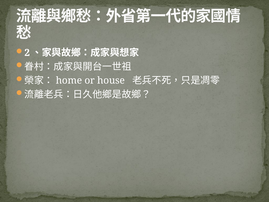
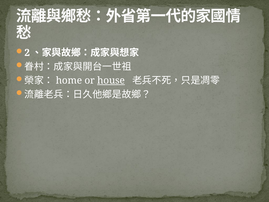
house underline: none -> present
